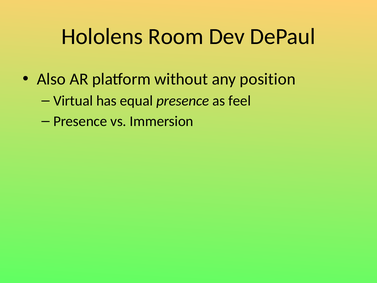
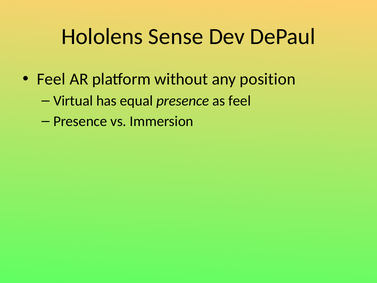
Room: Room -> Sense
Also at (51, 79): Also -> Feel
